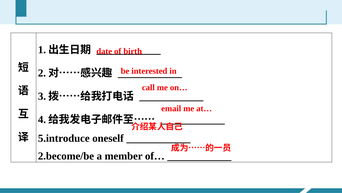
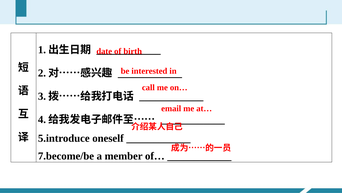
2.become/be: 2.become/be -> 7.become/be
